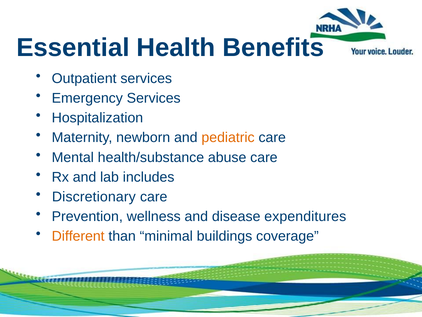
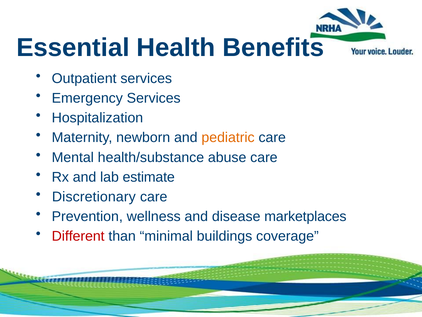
includes: includes -> estimate
expenditures: expenditures -> marketplaces
Different colour: orange -> red
